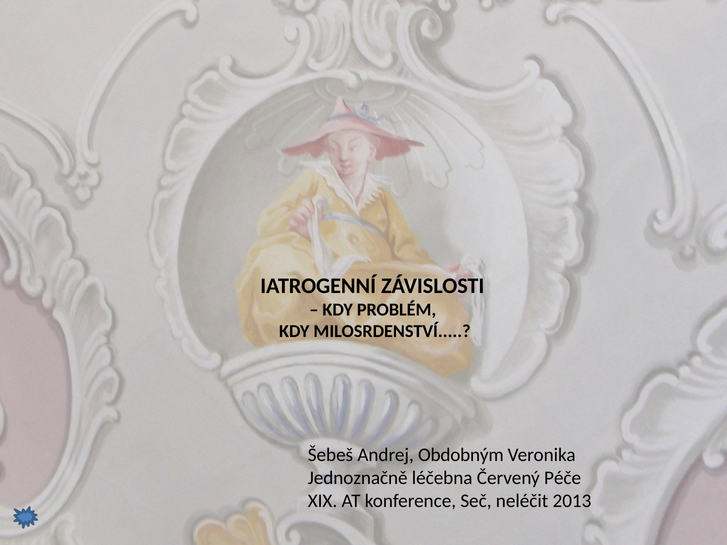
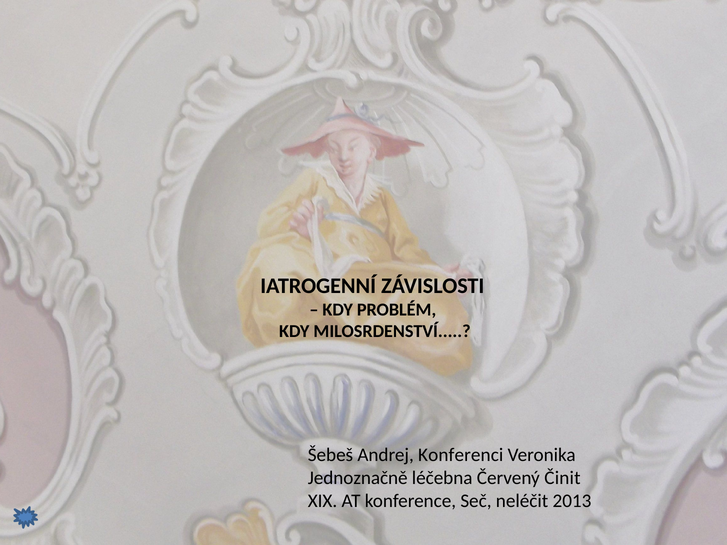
Obdobným: Obdobným -> Konferenci
Péče: Péče -> Činit
